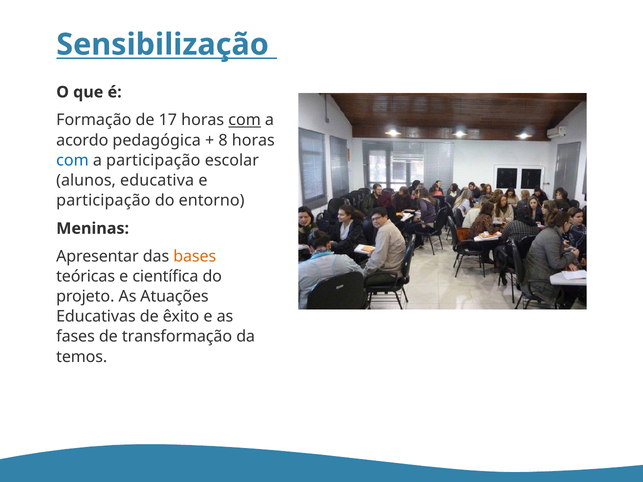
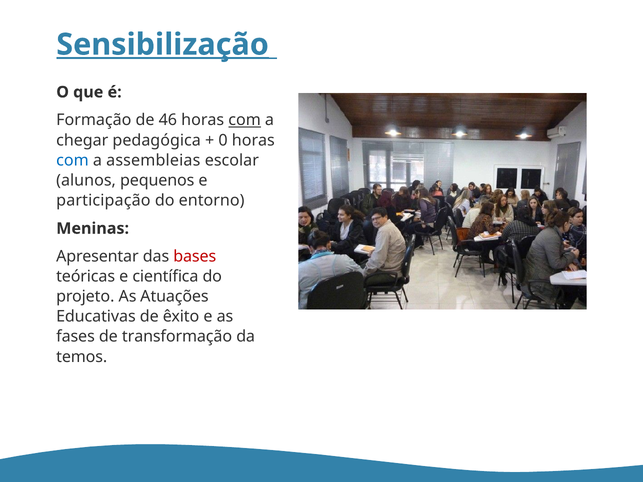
Sensibilização underline: none -> present
17: 17 -> 46
acordo: acordo -> chegar
8: 8 -> 0
a participação: participação -> assembleias
educativa: educativa -> pequenos
bases colour: orange -> red
